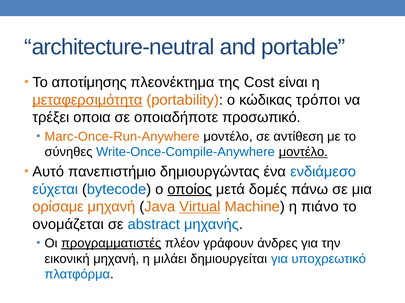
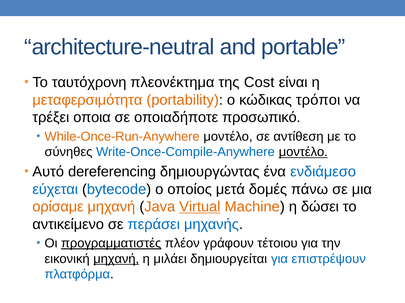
αποτίμησης: αποτίμησης -> ταυτόχρονη
μεταφερσιμότητα underline: present -> none
Marc-Once-Run-Anywhere: Marc-Once-Run-Anywhere -> While-Once-Run-Anywhere
πανεπιστήμιο: πανεπιστήμιο -> dereferencing
οποίος underline: present -> none
πιάνο: πιάνο -> δώσει
ονομάζεται: ονομάζεται -> αντικείμενο
abstract: abstract -> περάσει
άνδρες: άνδρες -> τέτοιου
μηχανή at (116, 259) underline: none -> present
υποχρεωτικό: υποχρεωτικό -> επιστρέψουν
